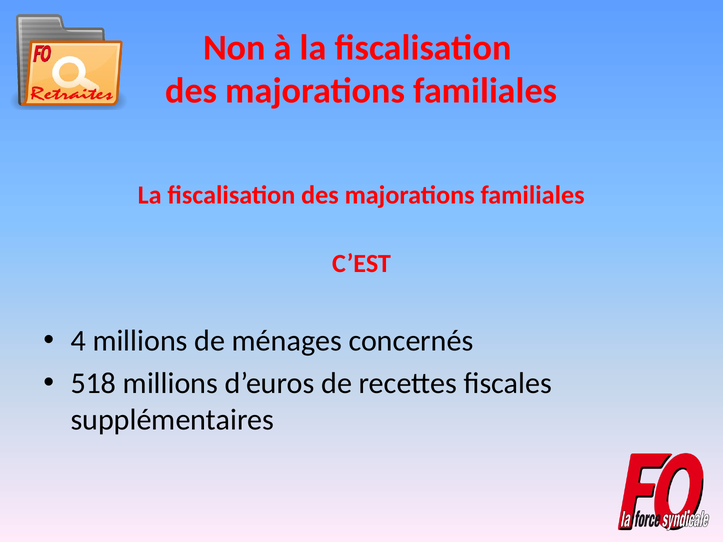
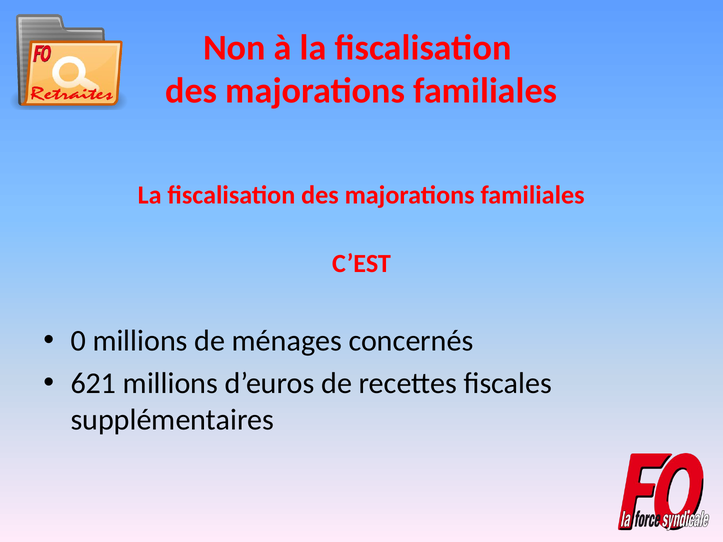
4: 4 -> 0
518: 518 -> 621
